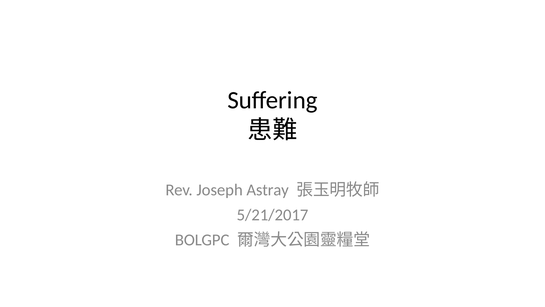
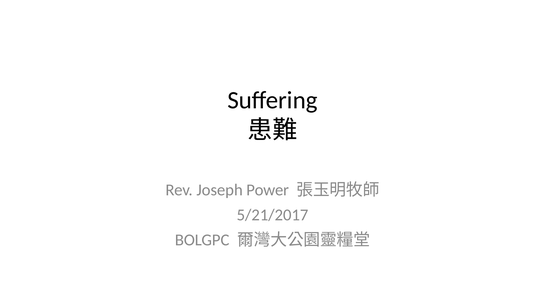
Astray: Astray -> Power
